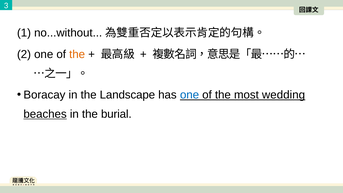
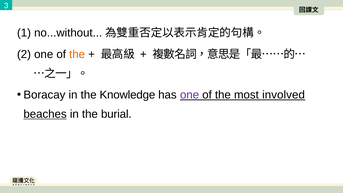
Landscape: Landscape -> Knowledge
one at (190, 95) colour: blue -> purple
wedding: wedding -> involved
